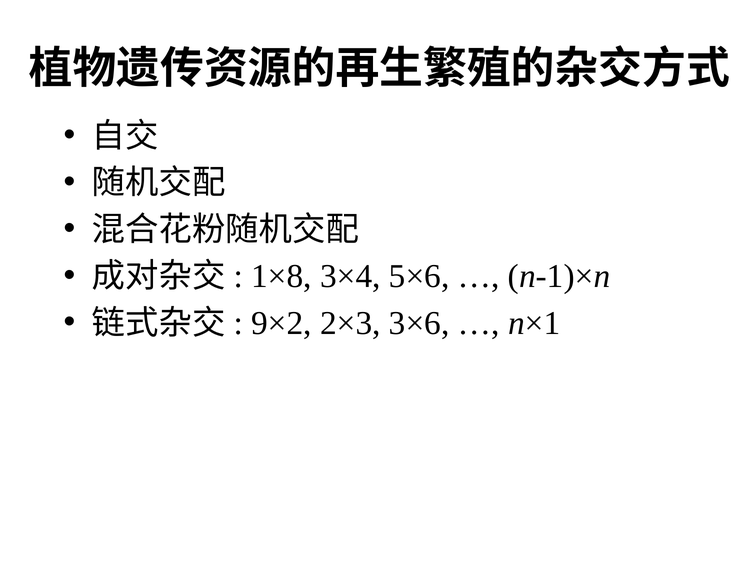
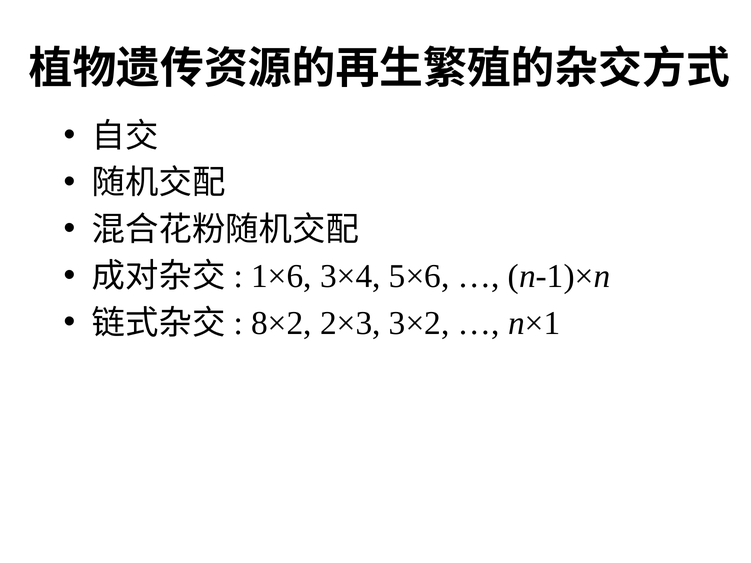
1×8: 1×8 -> 1×6
9×2: 9×2 -> 8×2
3×6: 3×6 -> 3×2
